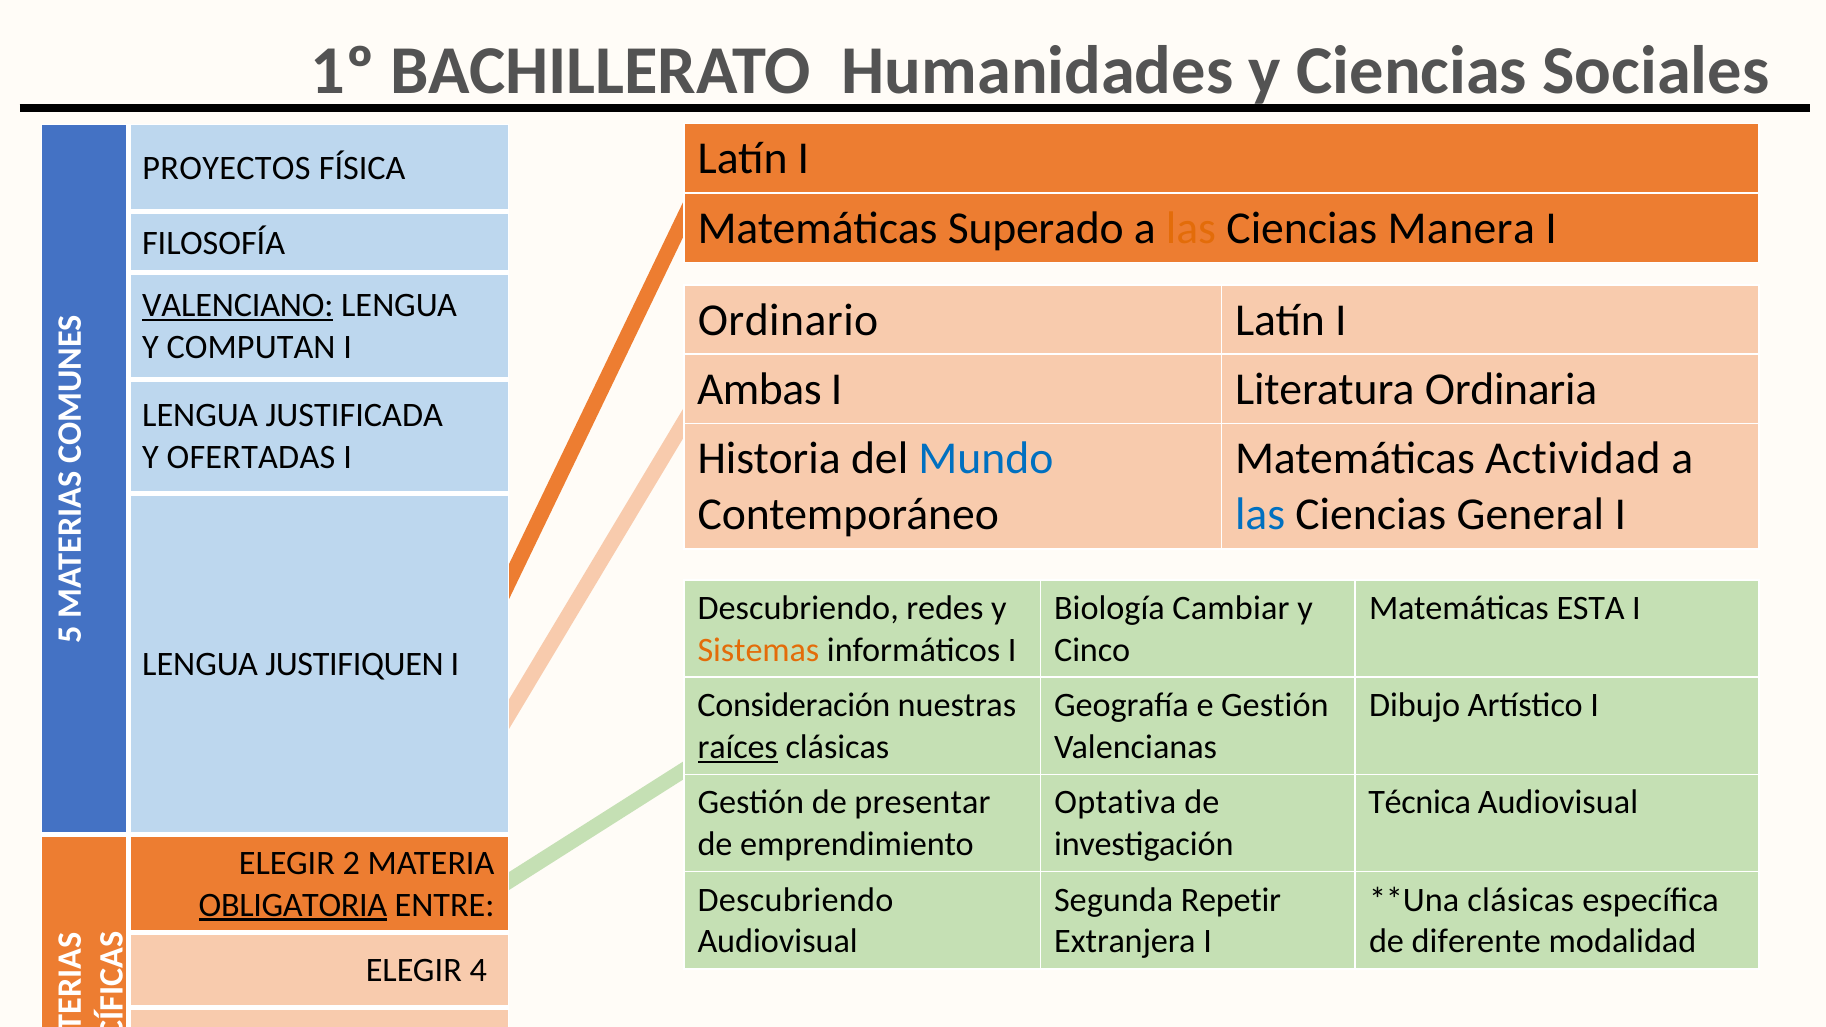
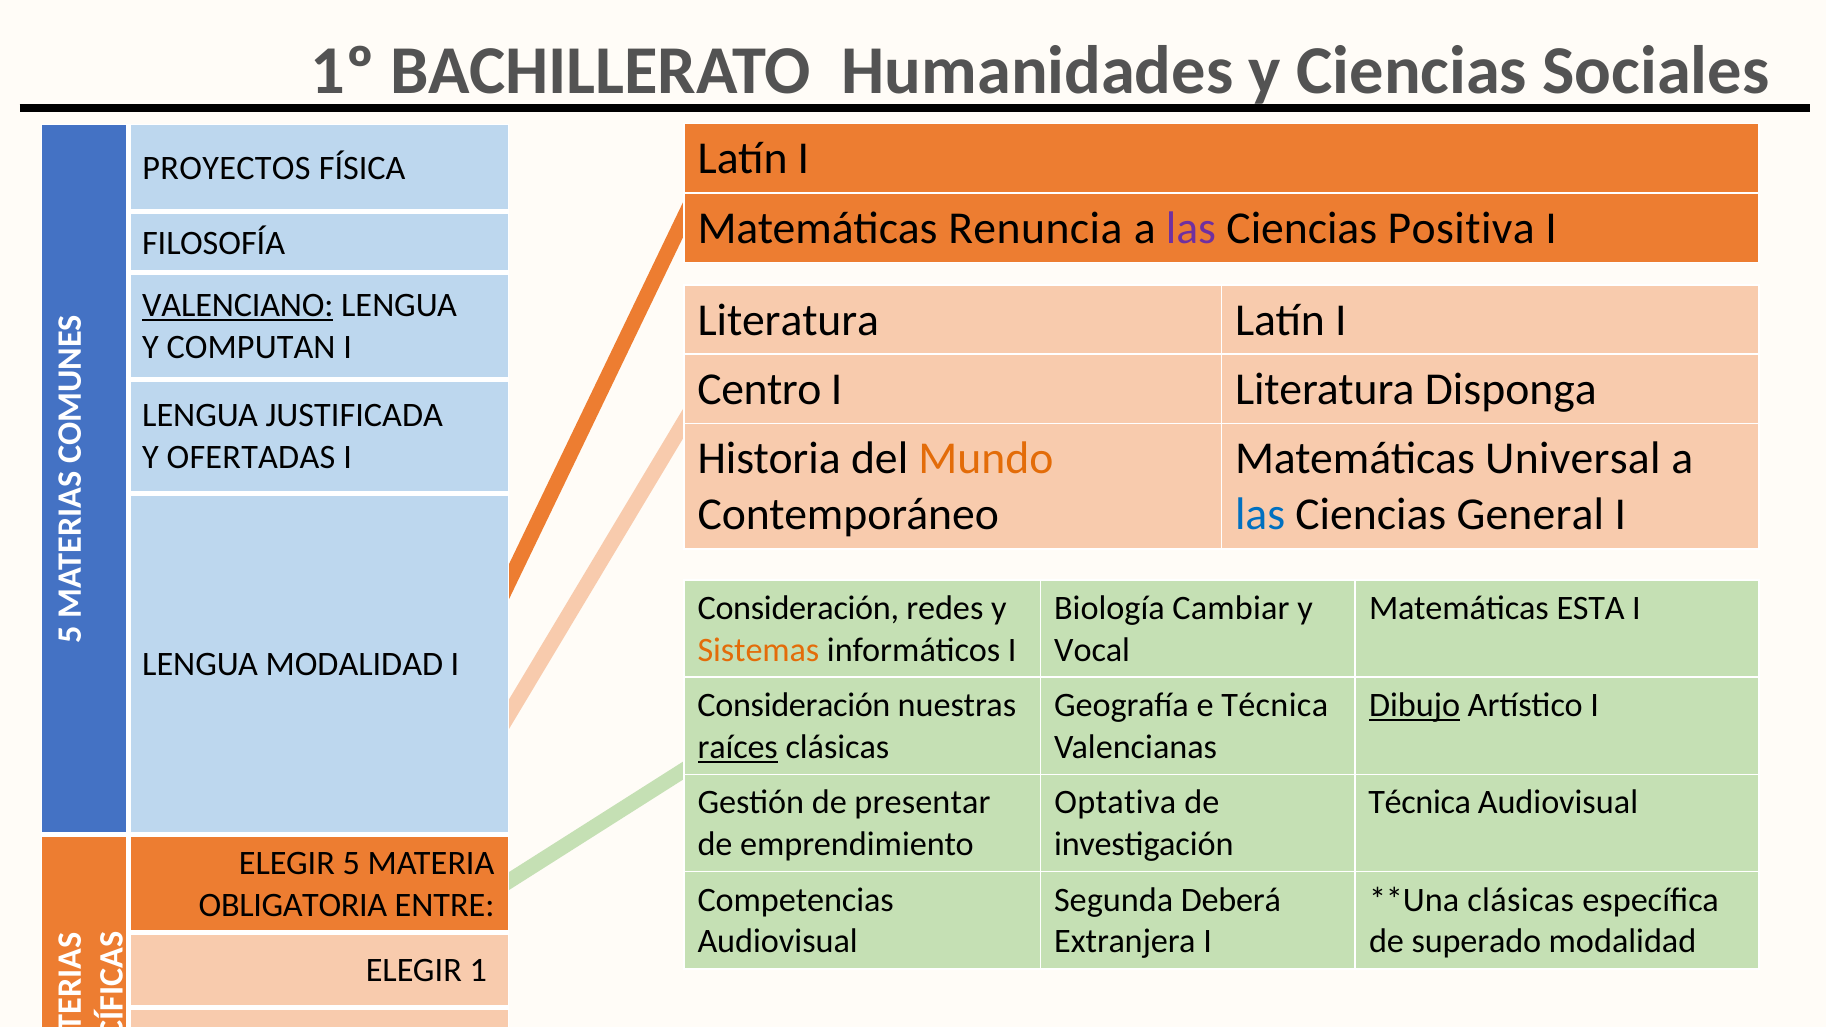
Superado: Superado -> Renuncia
las at (1191, 228) colour: orange -> purple
Manera: Manera -> Positiva
Ordinario at (788, 320): Ordinario -> Literatura
Ambas: Ambas -> Centro
Ordinaria: Ordinaria -> Disponga
Mundo colour: blue -> orange
Actividad: Actividad -> Universal
Descubriendo at (798, 608): Descubriendo -> Consideración
Cinco: Cinco -> Vocal
LENGUA JUSTIFIQUEN: JUSTIFIQUEN -> MODALIDAD
e Gestión: Gestión -> Técnica
Dibujo underline: none -> present
ELEGIR 2: 2 -> 5
Descubriendo at (796, 900): Descubriendo -> Competencias
Repetir: Repetir -> Deberá
OBLIGATORIA underline: present -> none
diferente: diferente -> superado
4 at (478, 970): 4 -> 1
